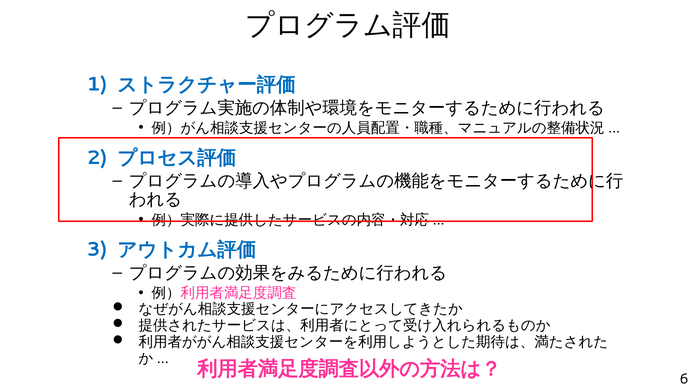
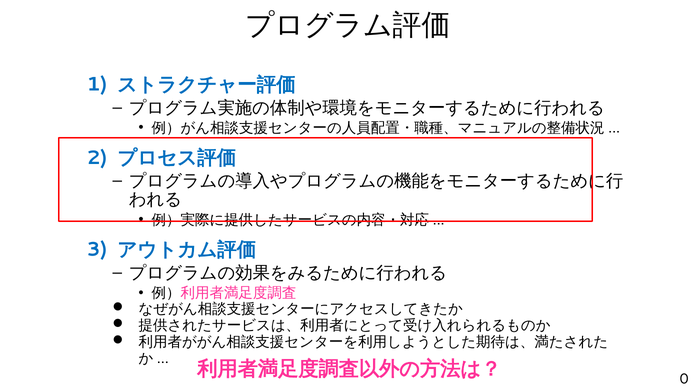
6: 6 -> 0
